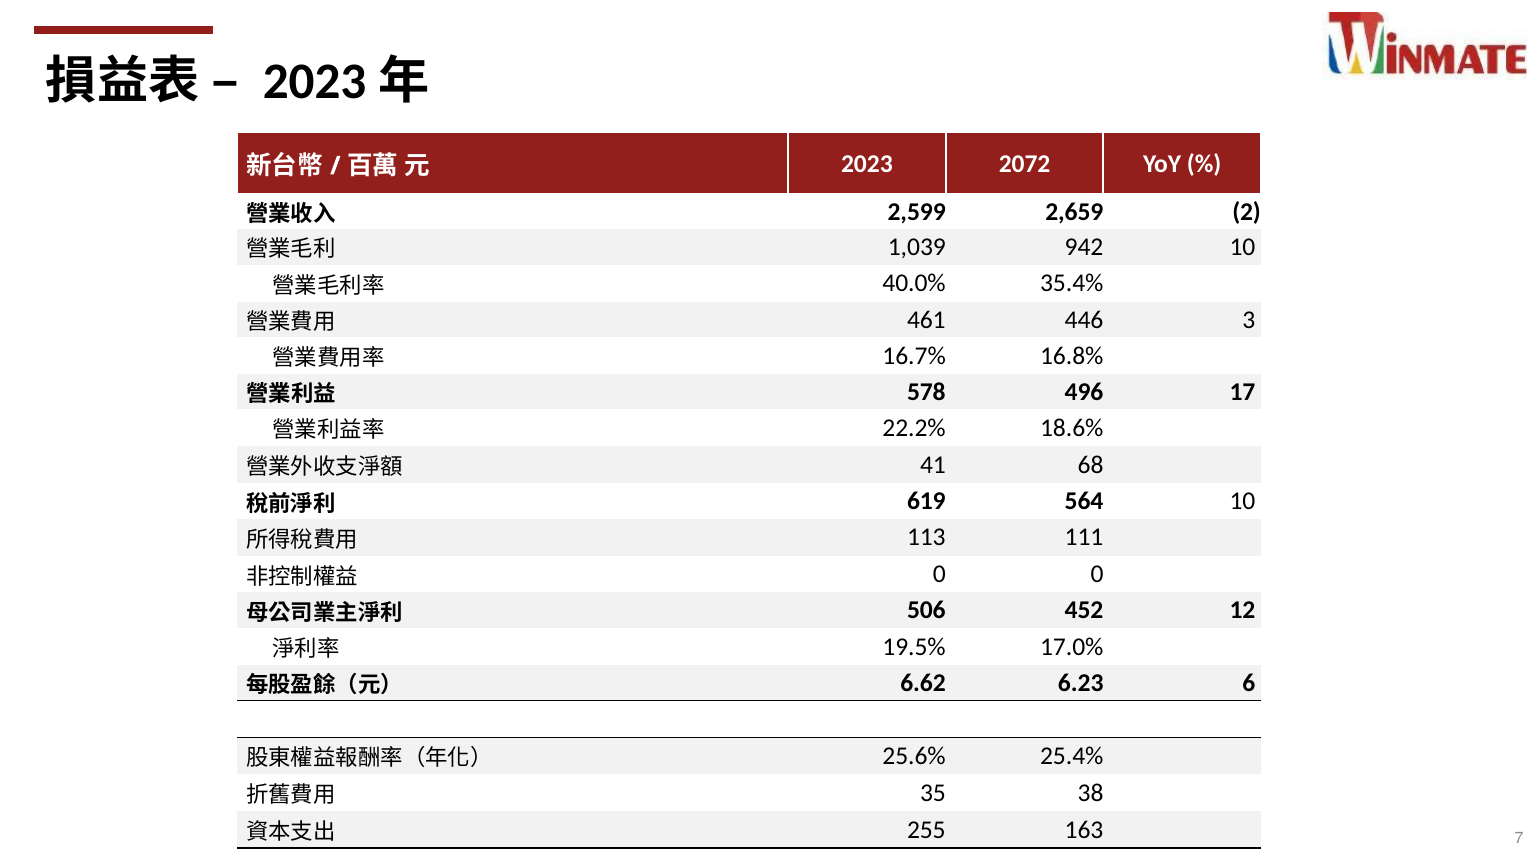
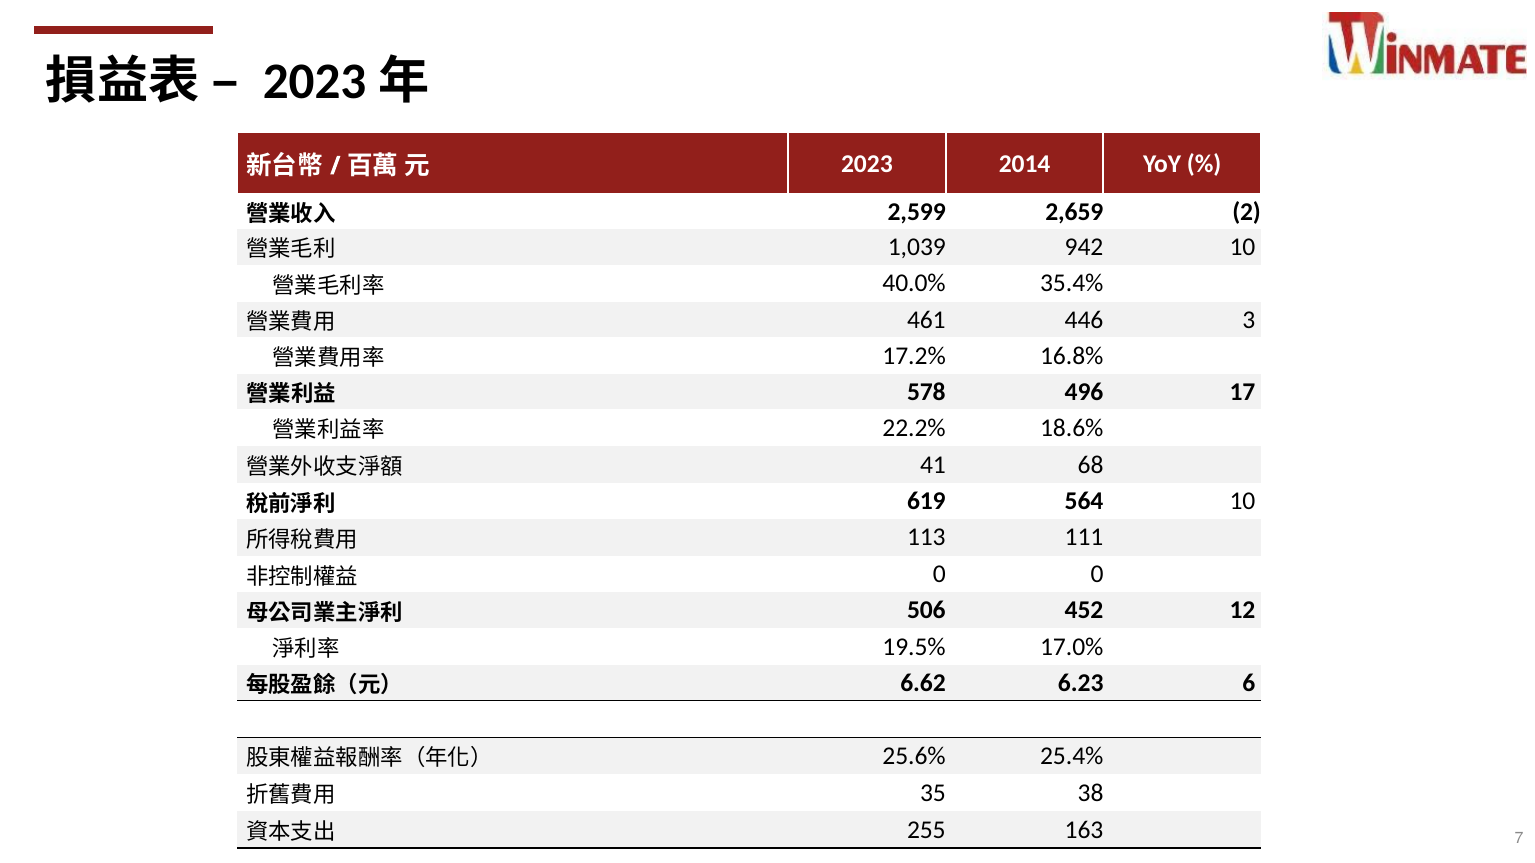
2072: 2072 -> 2014
16.7%: 16.7% -> 17.2%
